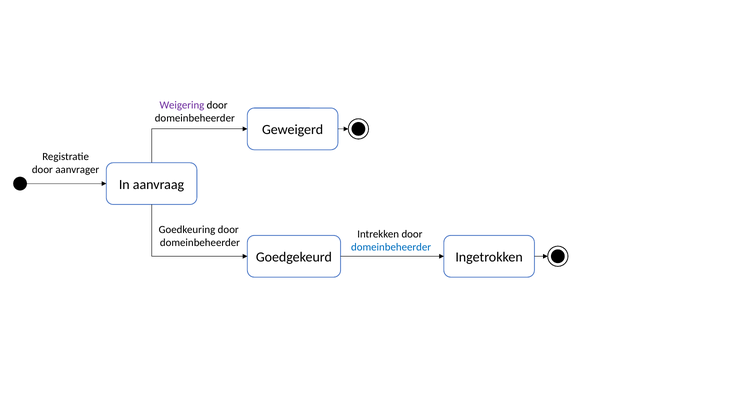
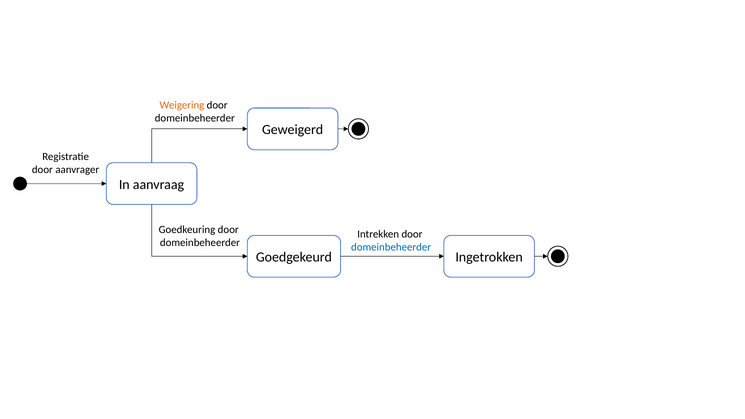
Weigering colour: purple -> orange
